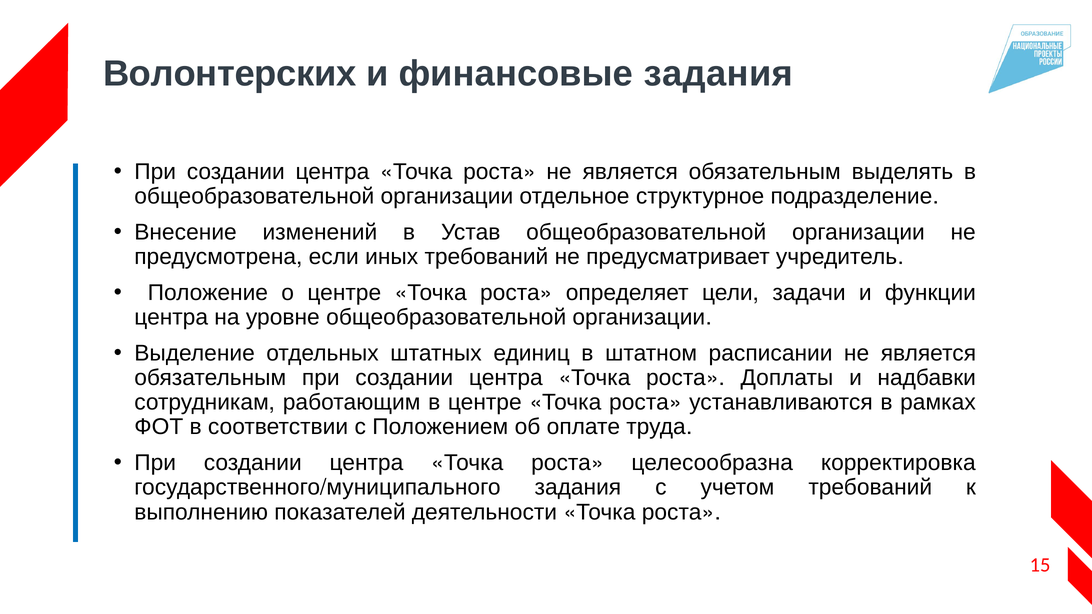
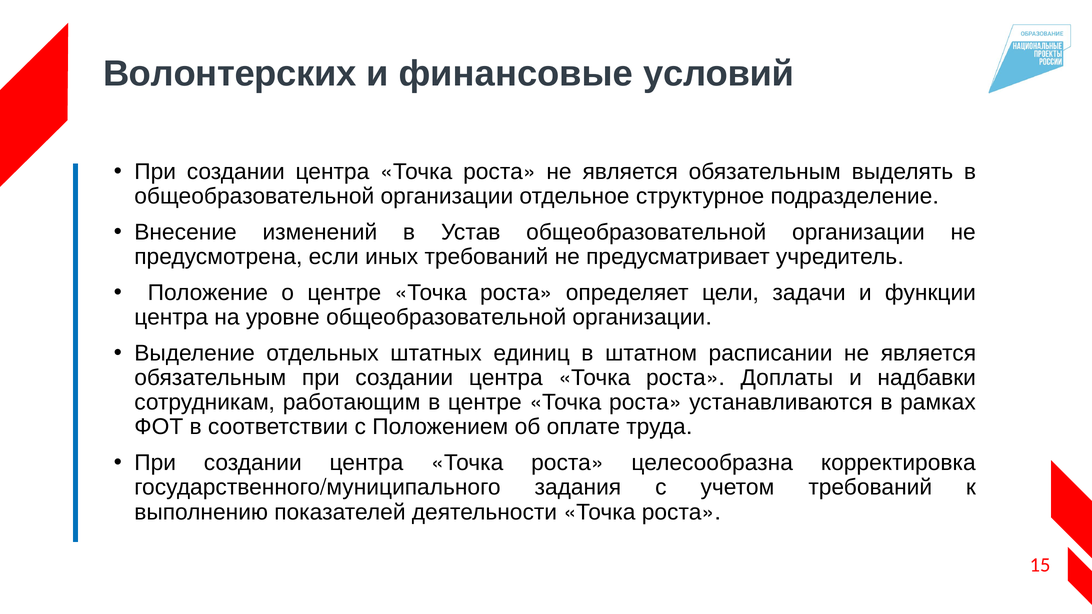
финансовые задания: задания -> условий
